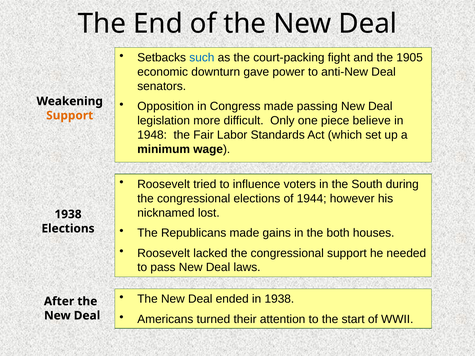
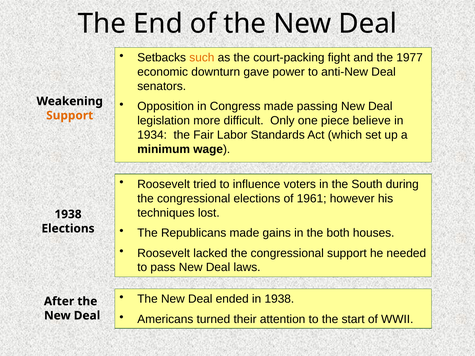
such colour: blue -> orange
1905: 1905 -> 1977
1948: 1948 -> 1934
1944: 1944 -> 1961
nicknamed: nicknamed -> techniques
